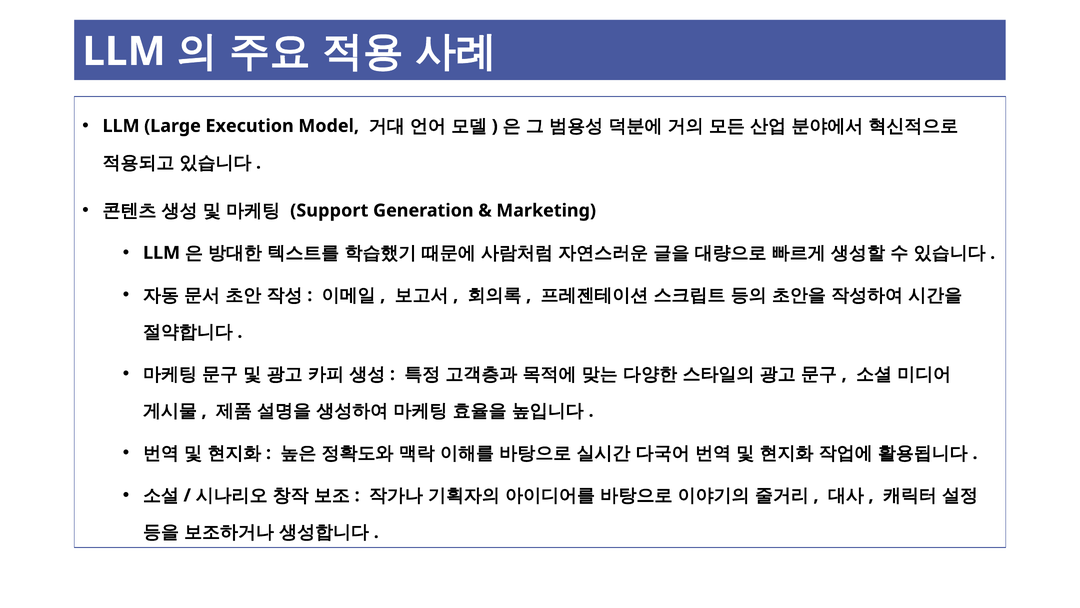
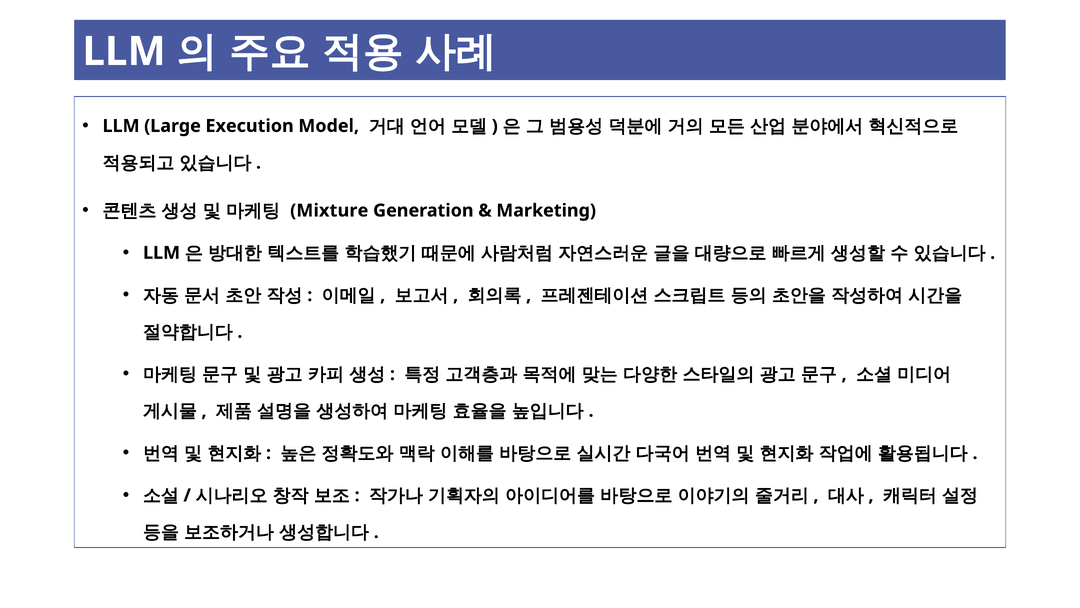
Support: Support -> Mixture
